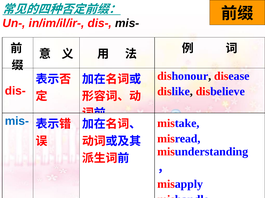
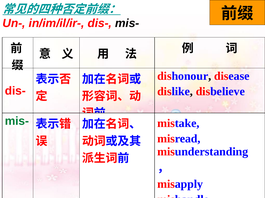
mis- at (17, 122) colour: blue -> green
